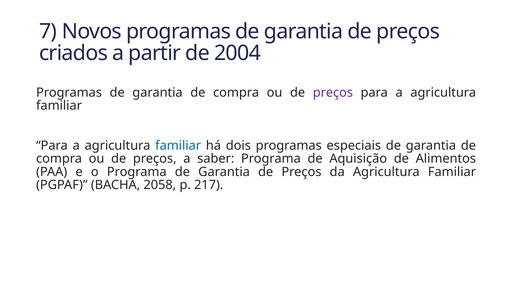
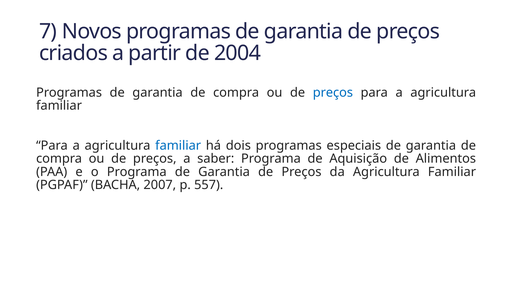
preços at (333, 93) colour: purple -> blue
2058: 2058 -> 2007
217: 217 -> 557
